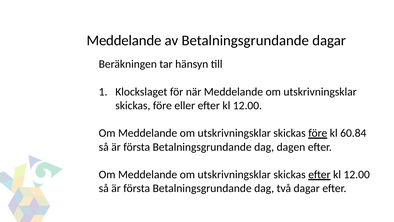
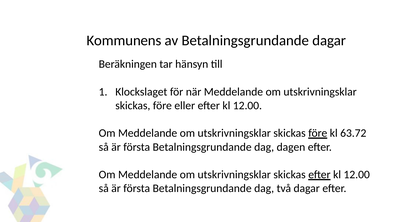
Meddelande at (124, 40): Meddelande -> Kommunens
60.84: 60.84 -> 63.72
